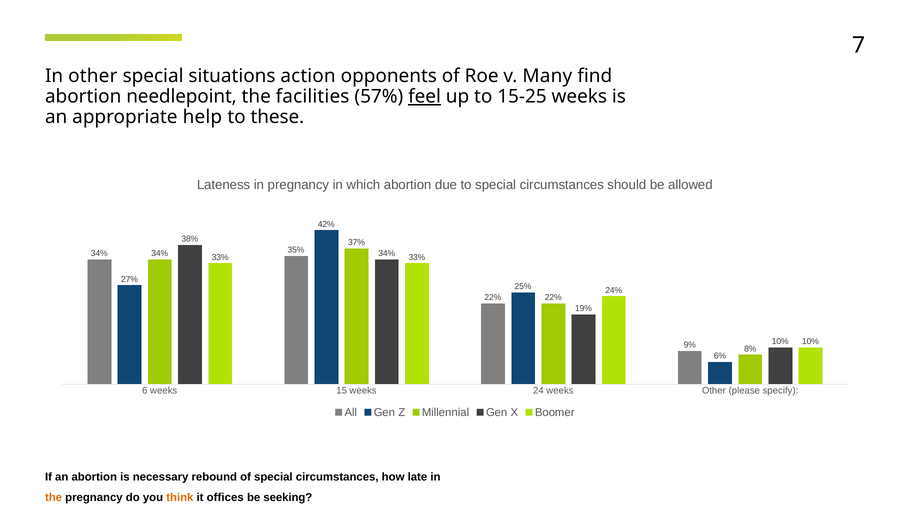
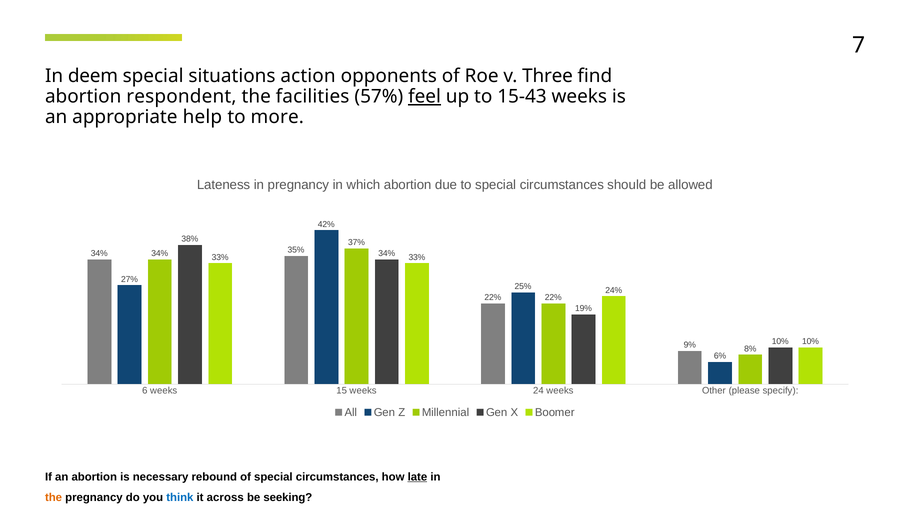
In other: other -> deem
Many: Many -> Three
needlepoint: needlepoint -> respondent
15-25: 15-25 -> 15-43
these: these -> more
late underline: none -> present
think colour: orange -> blue
offices: offices -> across
